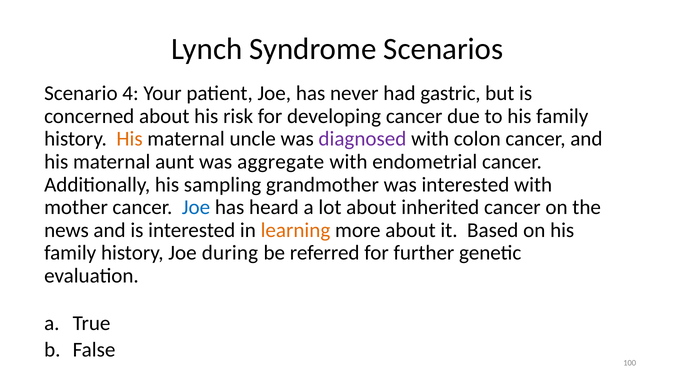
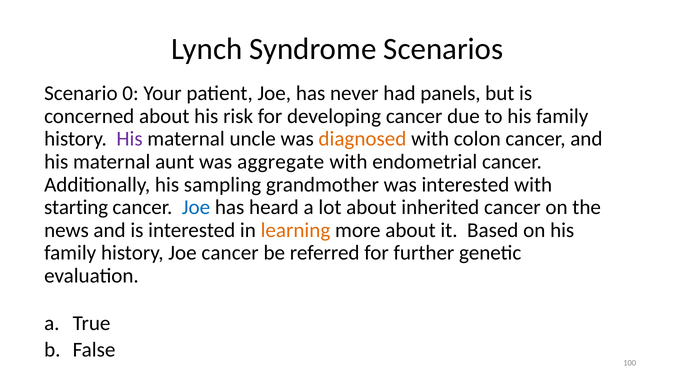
4: 4 -> 0
gastric: gastric -> panels
His at (130, 139) colour: orange -> purple
diagnosed colour: purple -> orange
mother: mother -> starting
Joe during: during -> cancer
